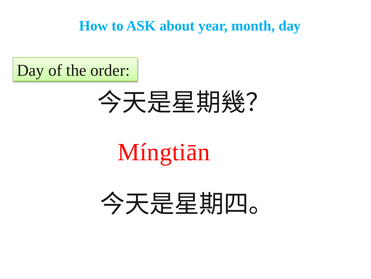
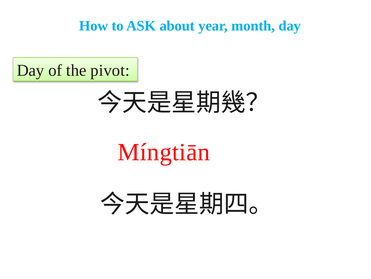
order: order -> pivot
